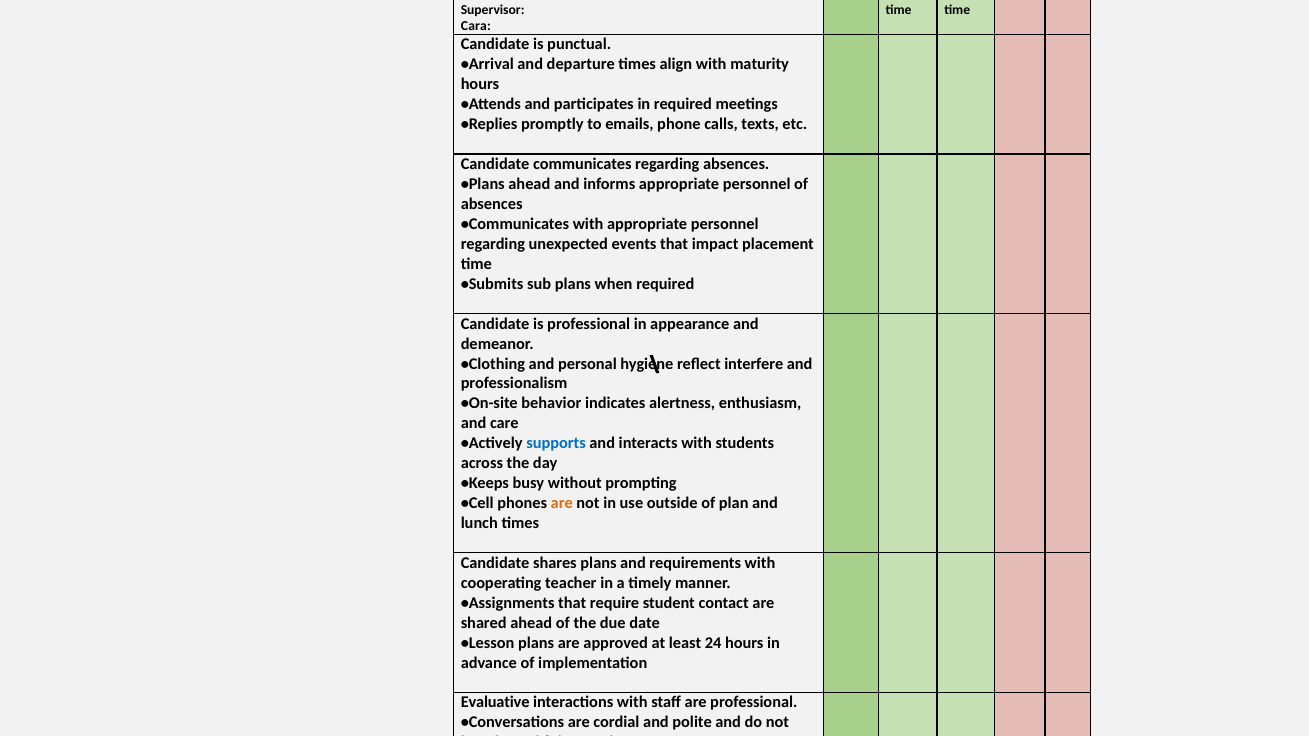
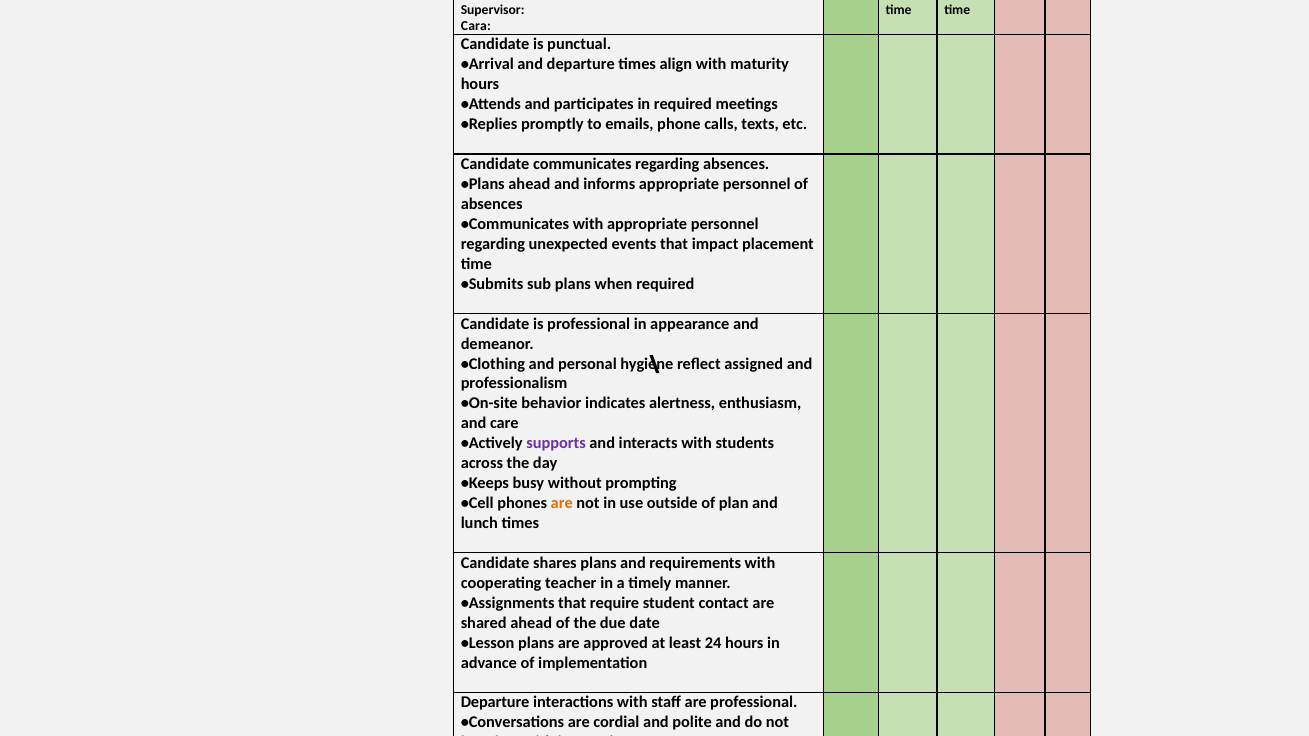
reflect interfere: interfere -> assigned
supports colour: blue -> purple
Evaluative at (495, 703): Evaluative -> Departure
